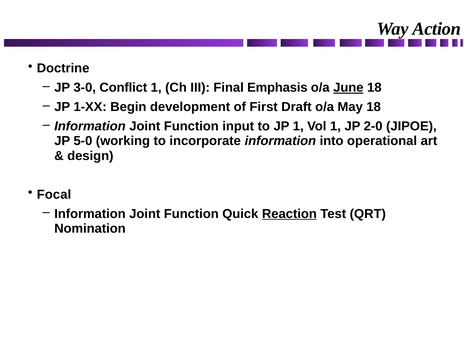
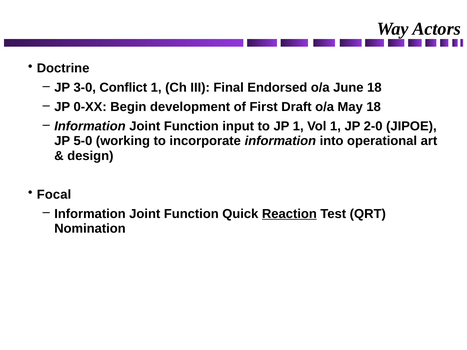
Action: Action -> Actors
Emphasis: Emphasis -> Endorsed
June underline: present -> none
1-XX: 1-XX -> 0-XX
